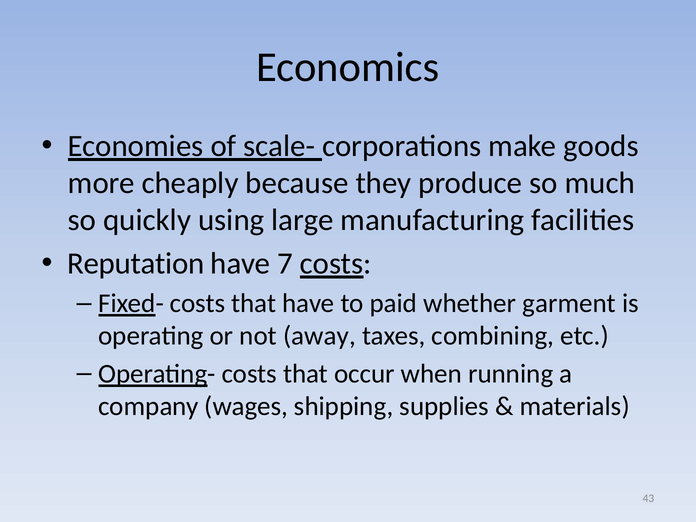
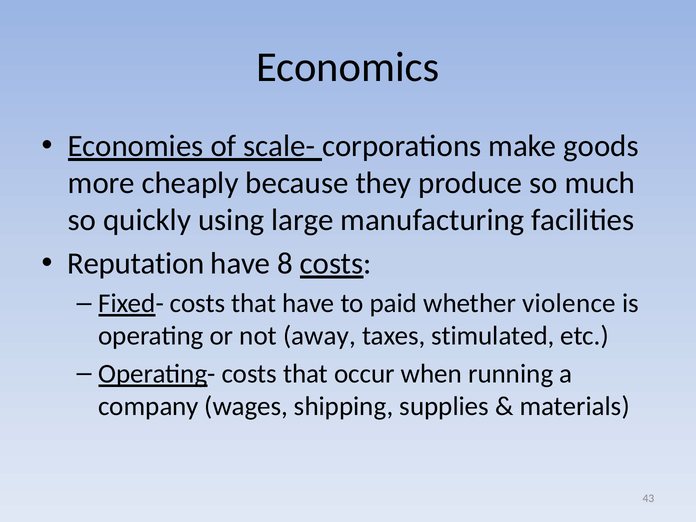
7: 7 -> 8
garment: garment -> violence
combining: combining -> stimulated
